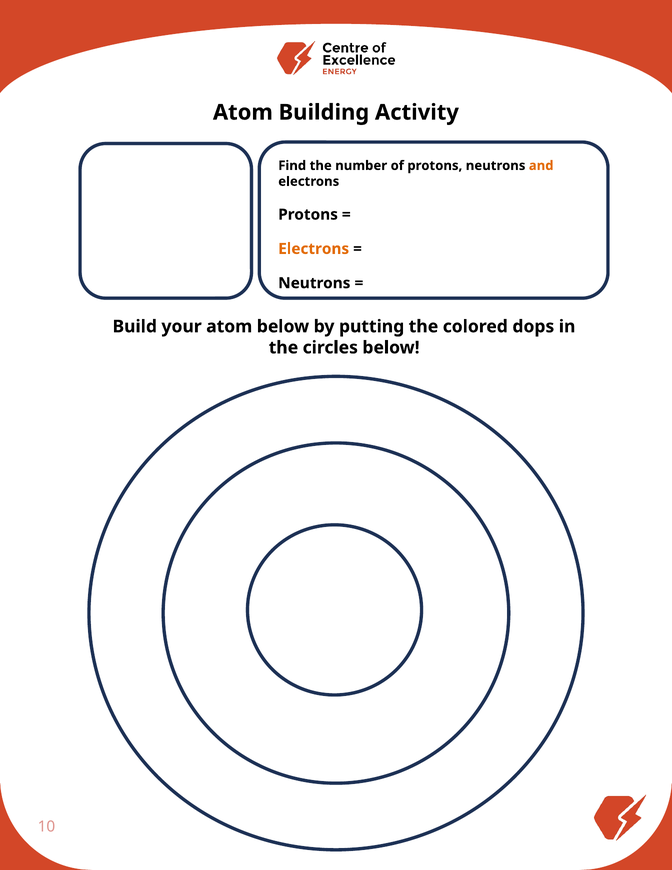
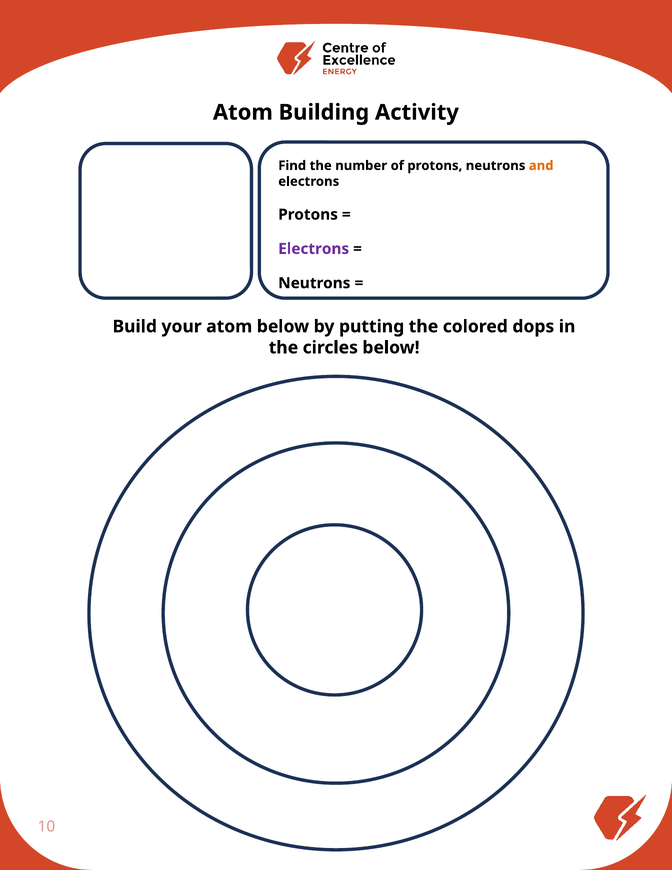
Electrons at (314, 249) colour: orange -> purple
